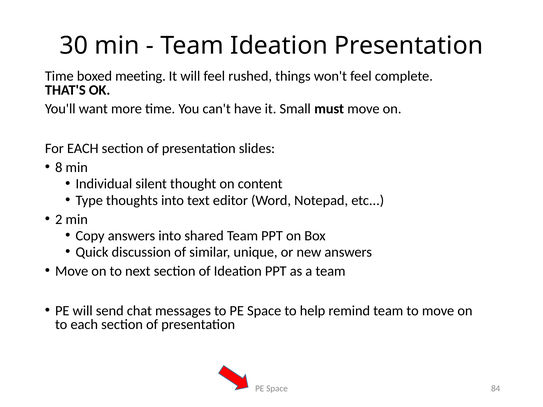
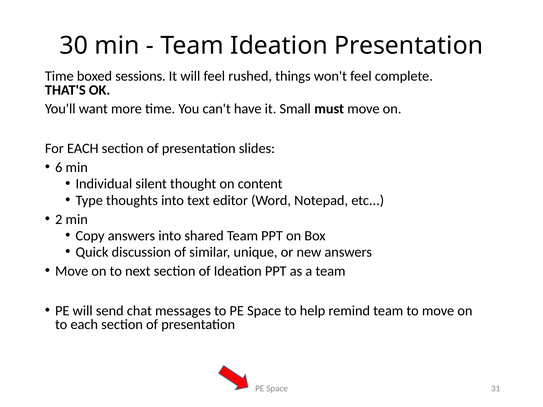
meeting: meeting -> sessions
8: 8 -> 6
84: 84 -> 31
